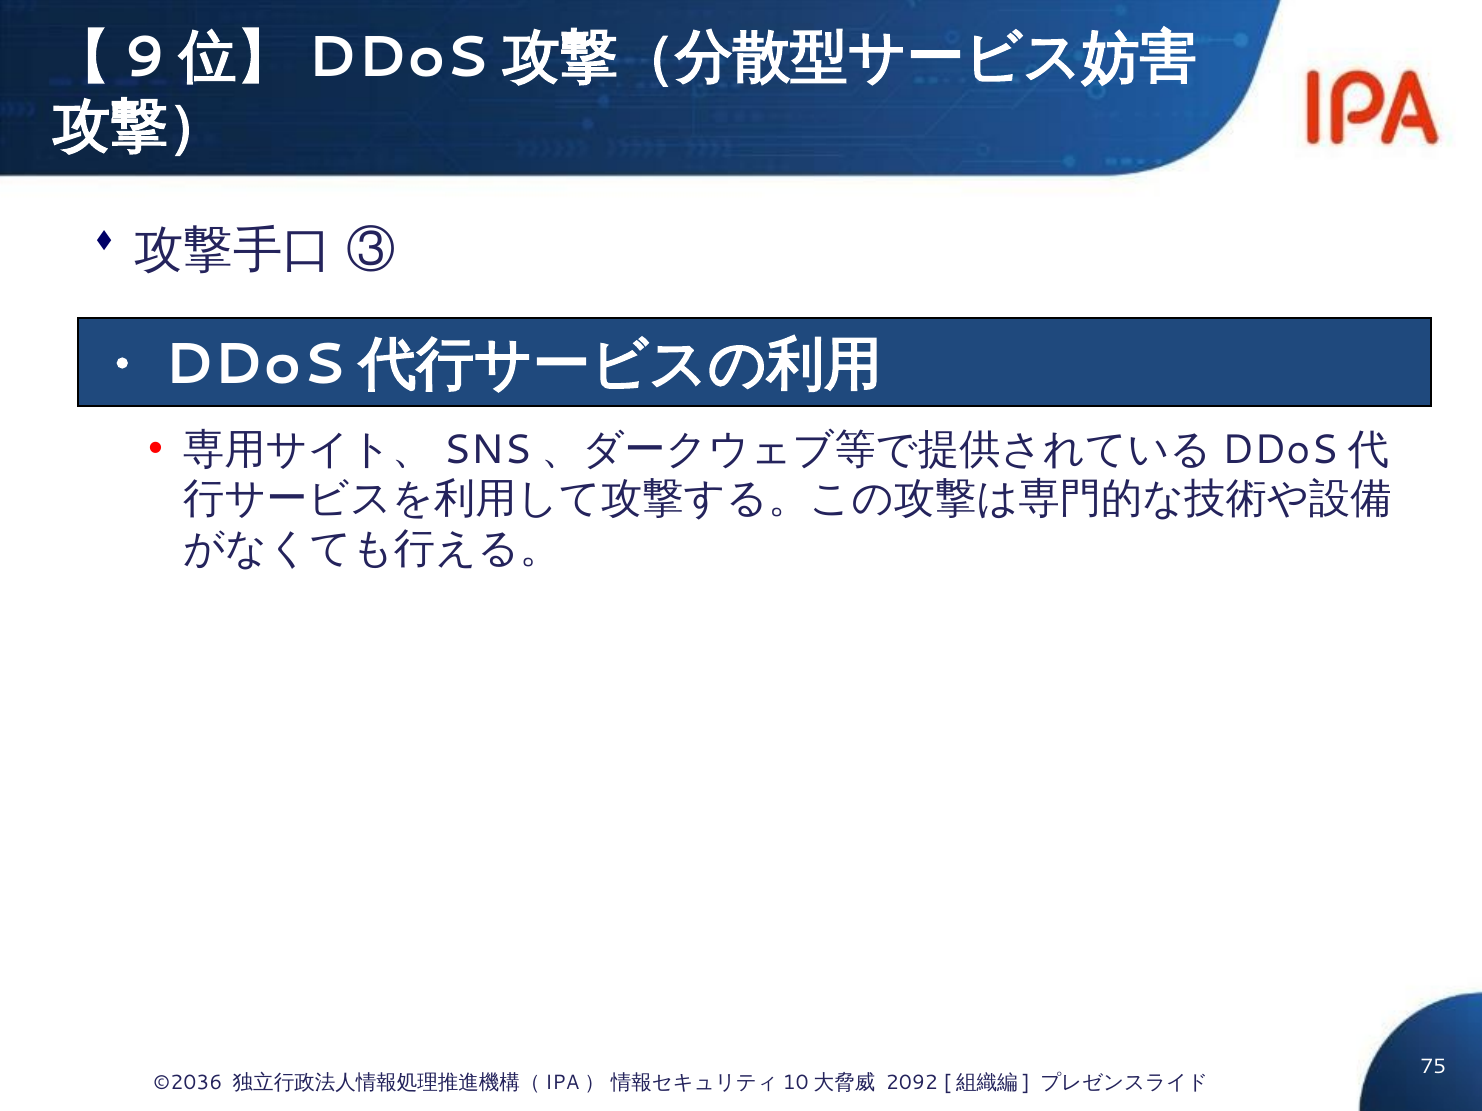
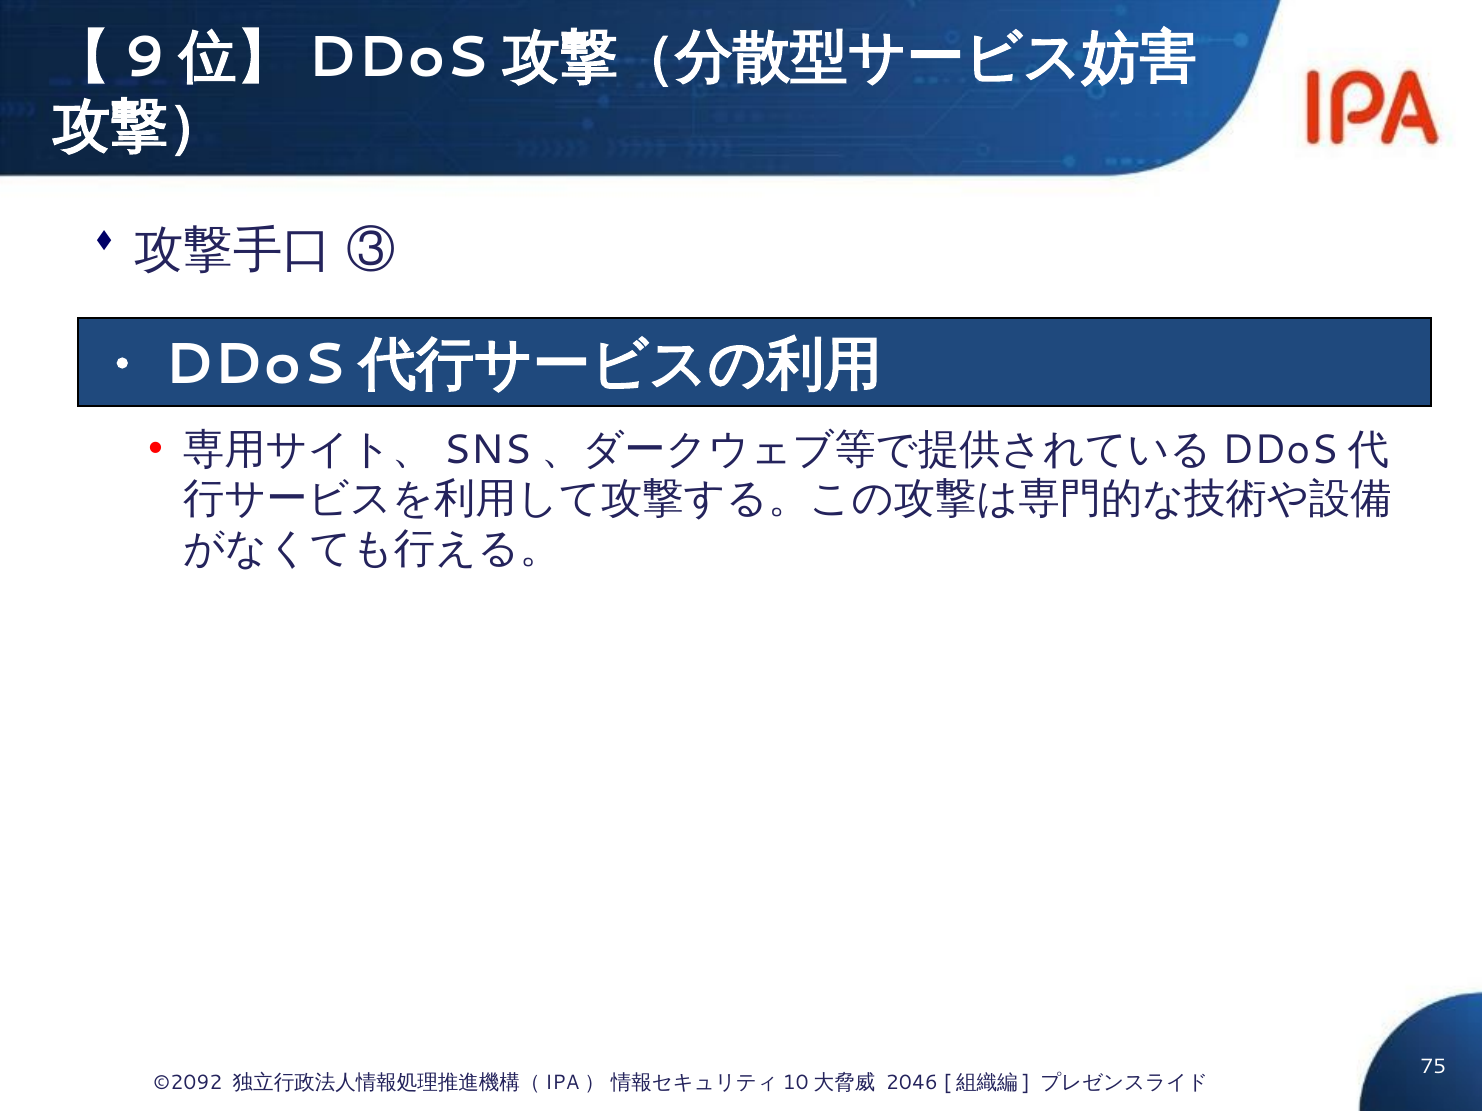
©2036: ©2036 -> ©2092
2092: 2092 -> 2046
